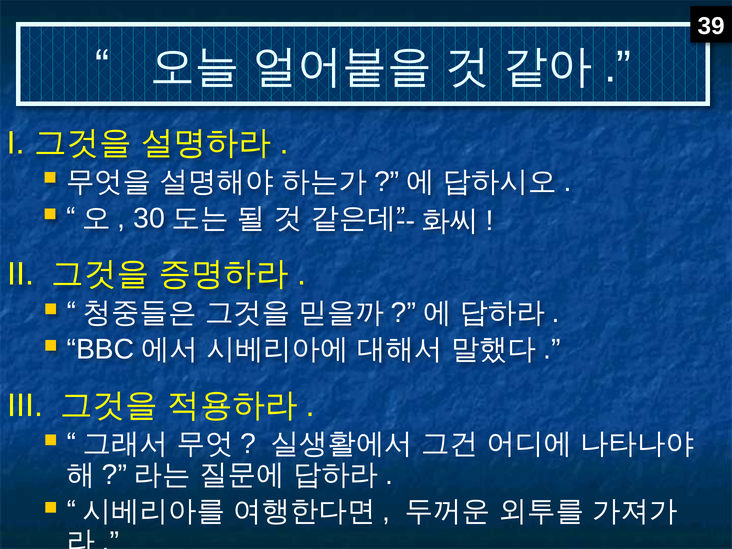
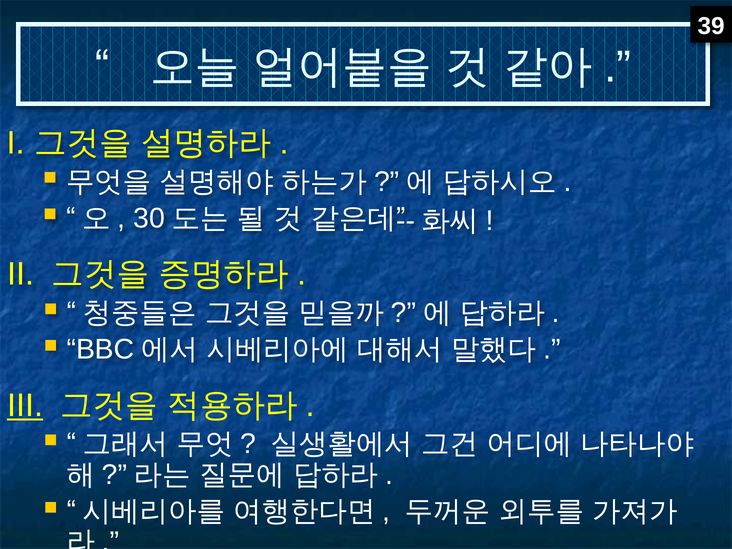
III underline: none -> present
